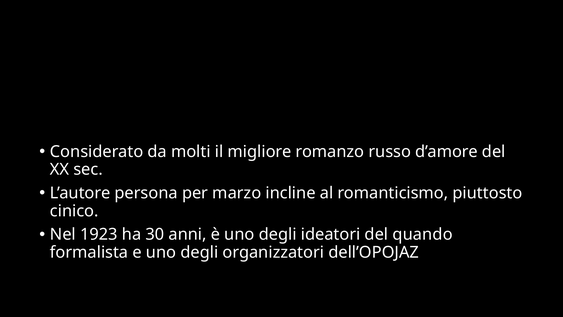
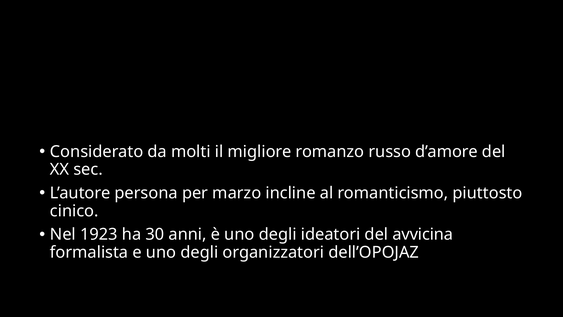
quando: quando -> avvicina
